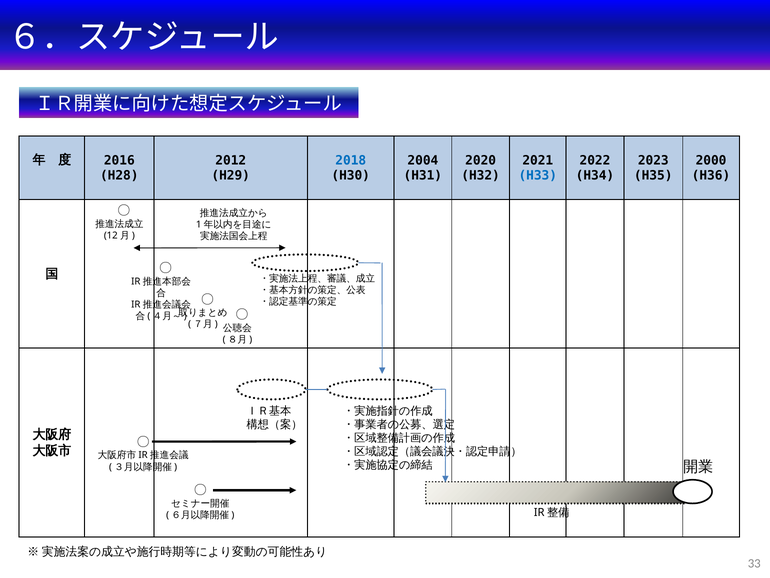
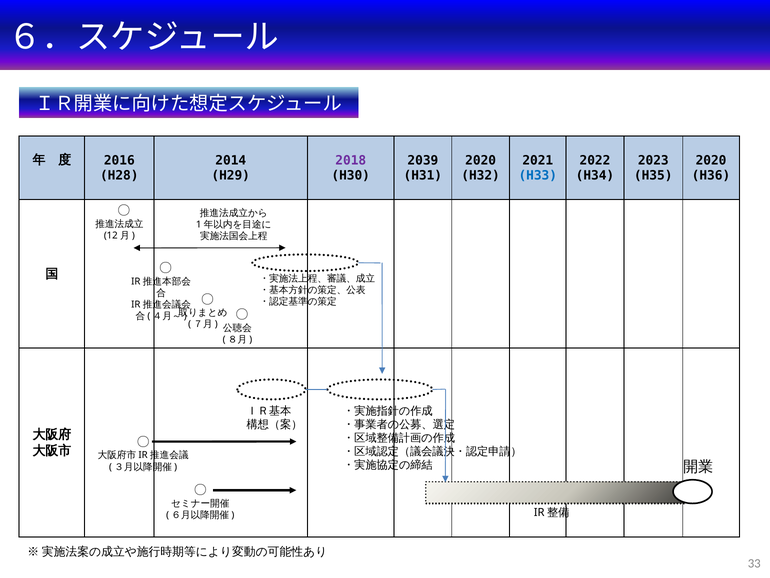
2012: 2012 -> 2014
2018 colour: blue -> purple
2004: 2004 -> 2039
2000 at (711, 160): 2000 -> 2020
